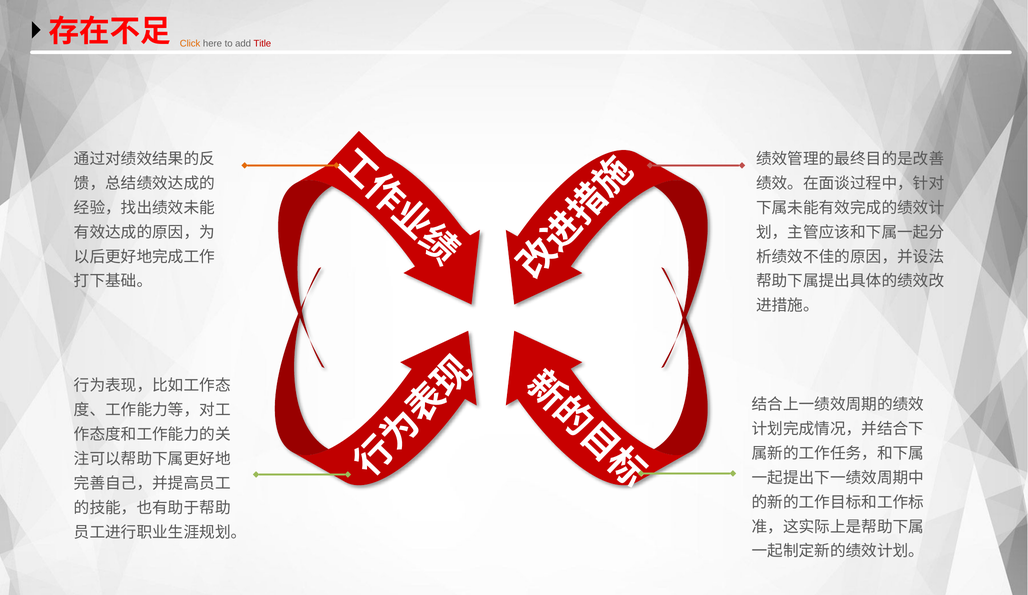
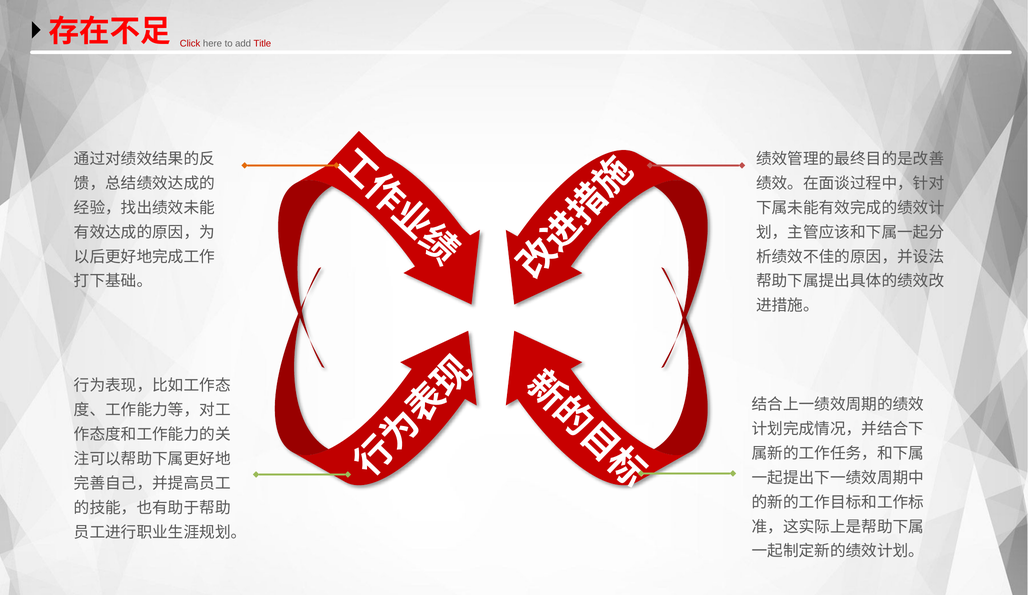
Click colour: orange -> red
